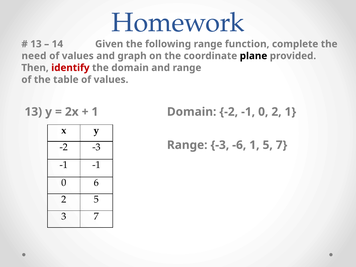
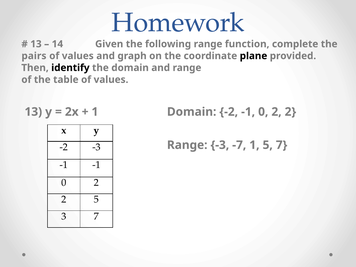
need: need -> pairs
identify colour: red -> black
1 at (290, 112): 1 -> 2
-6: -6 -> -7
6 at (96, 183): 6 -> 2
